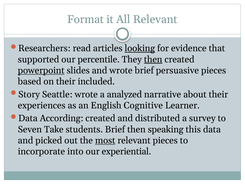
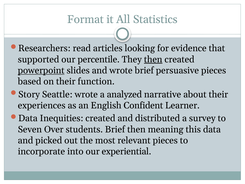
All Relevant: Relevant -> Statistics
looking underline: present -> none
included: included -> function
Cognitive: Cognitive -> Confident
According: According -> Inequities
Take: Take -> Over
speaking: speaking -> meaning
most underline: present -> none
